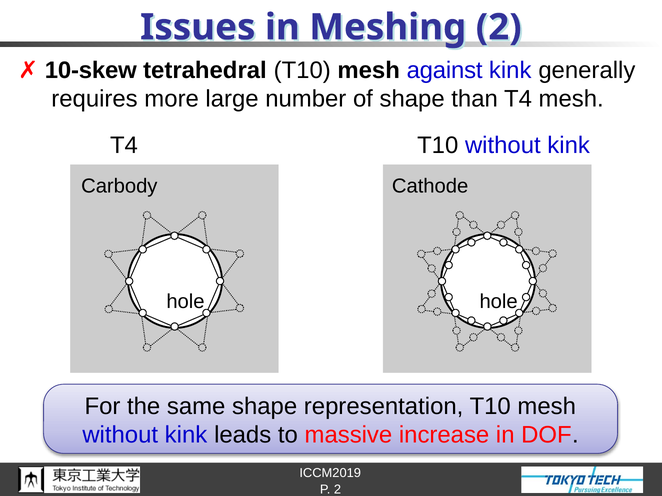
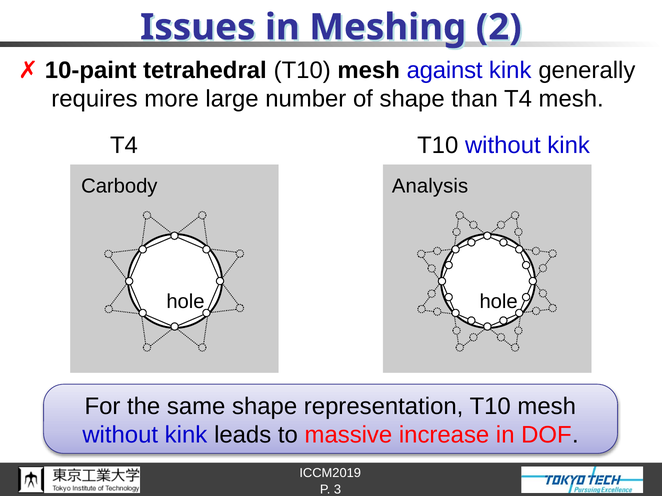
10-skew: 10-skew -> 10-paint
Cathode: Cathode -> Analysis
P 2: 2 -> 3
